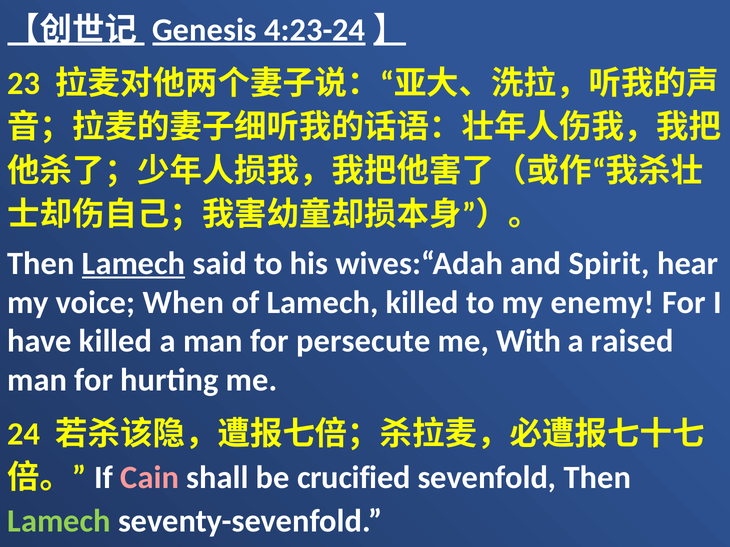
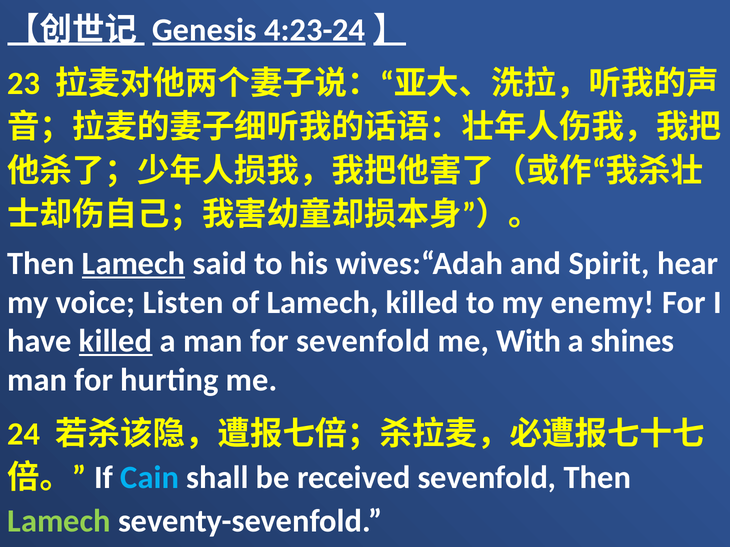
When: When -> Listen
killed at (116, 342) underline: none -> present
for persecute: persecute -> sevenfold
raised: raised -> shines
Cain colour: pink -> light blue
crucified: crucified -> received
